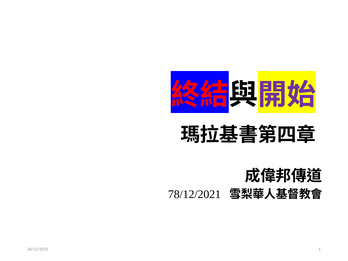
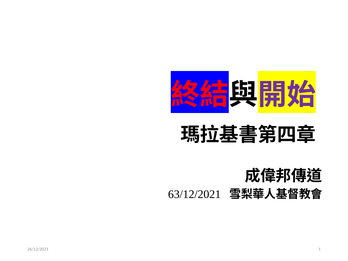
78/12/2021: 78/12/2021 -> 63/12/2021
